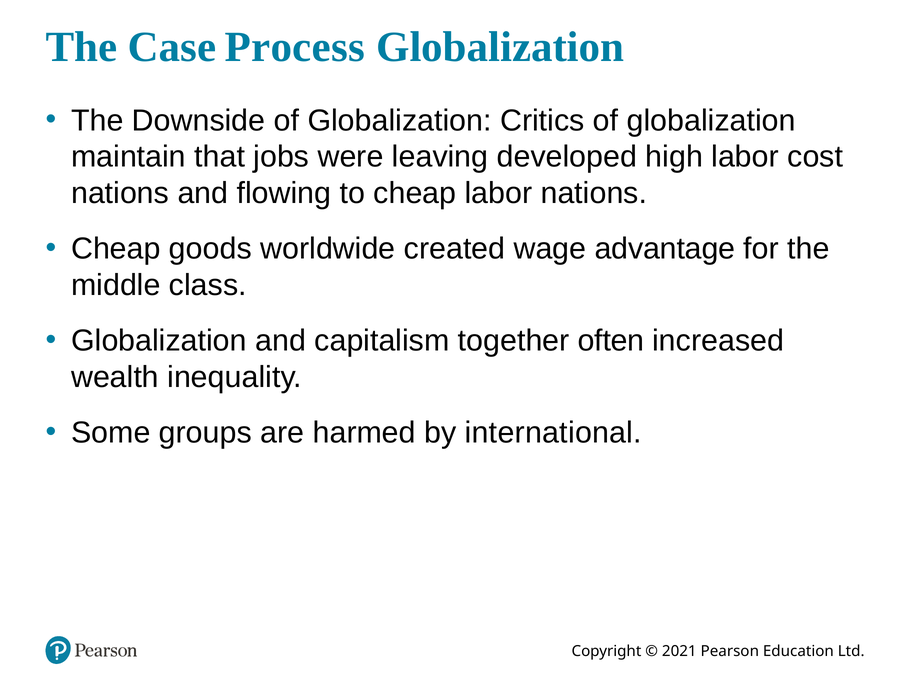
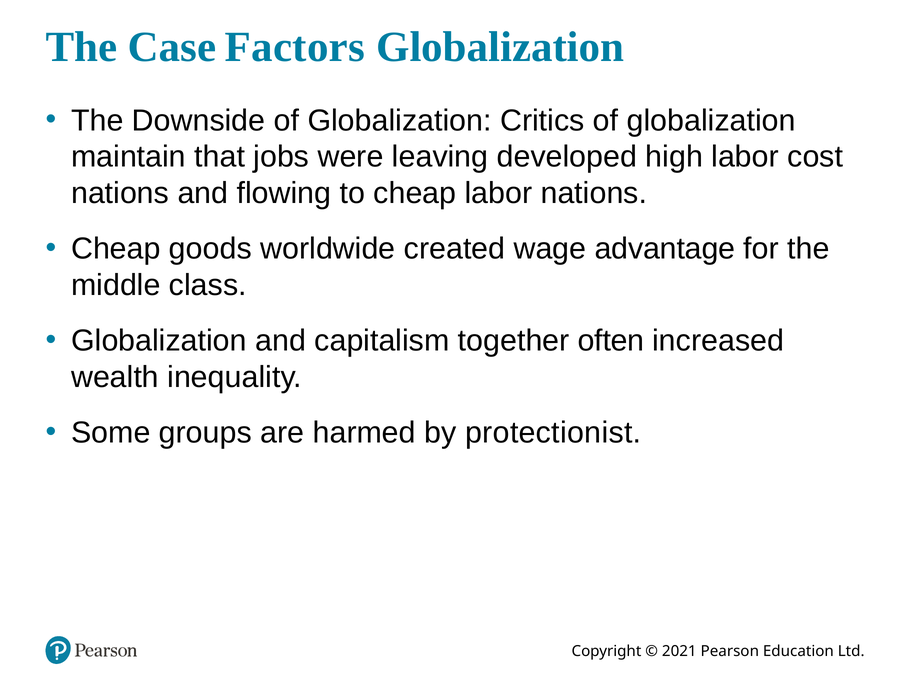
Process: Process -> Factors
international: international -> protectionist
